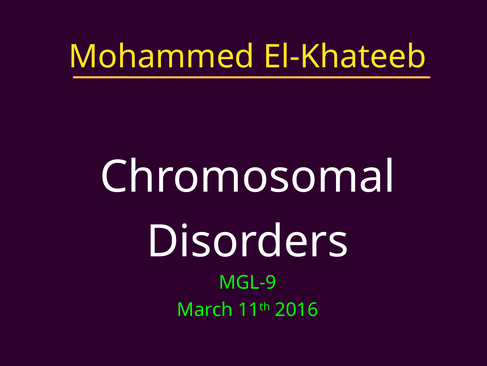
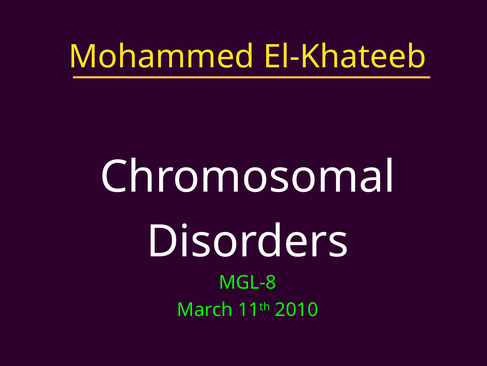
MGL-9: MGL-9 -> MGL-8
2016: 2016 -> 2010
